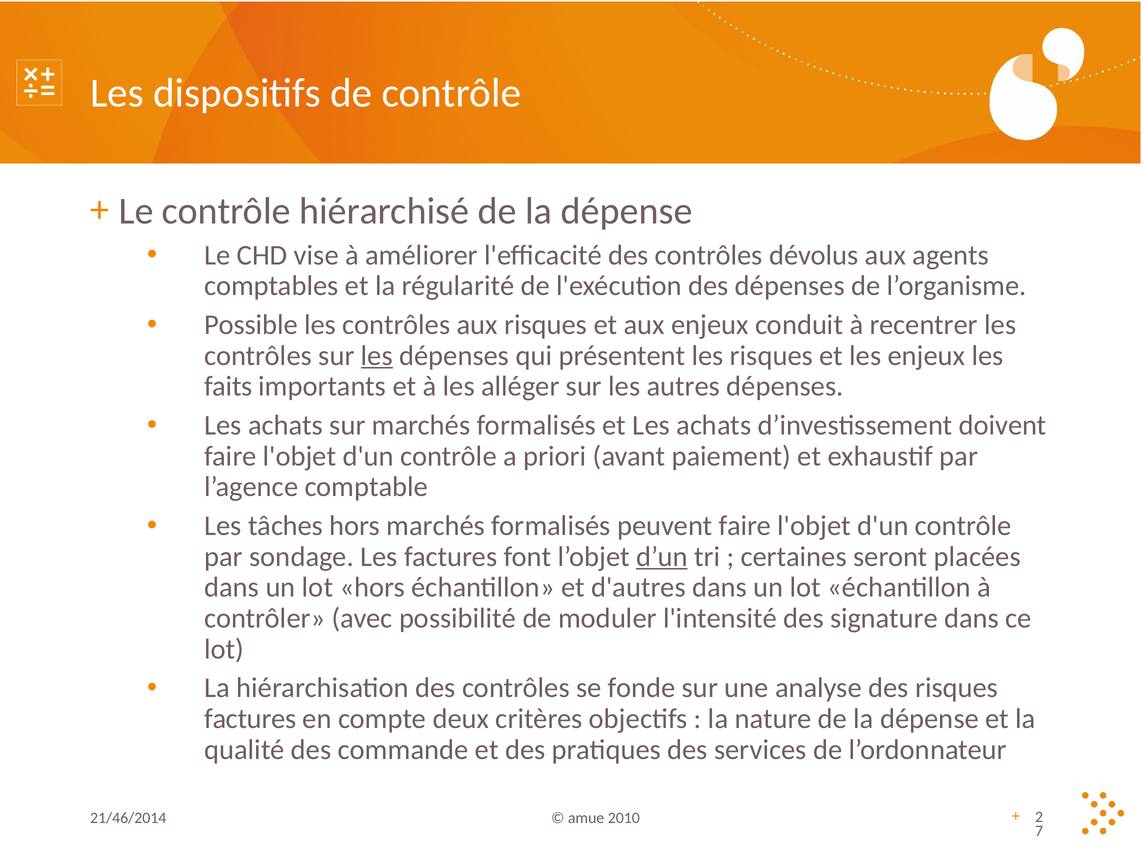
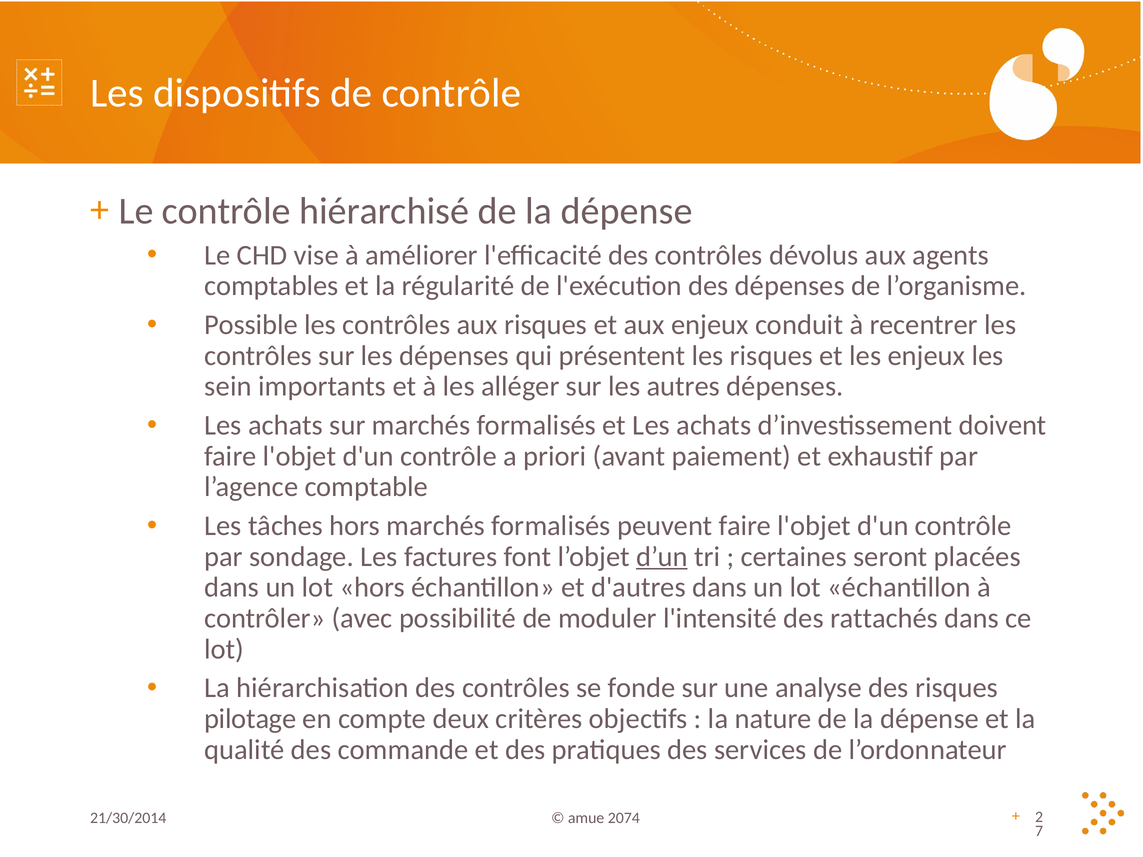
les at (377, 356) underline: present -> none
faits: faits -> sein
signature: signature -> rattachés
factures at (250, 719): factures -> pilotage
21/46/2014: 21/46/2014 -> 21/30/2014
2010: 2010 -> 2074
